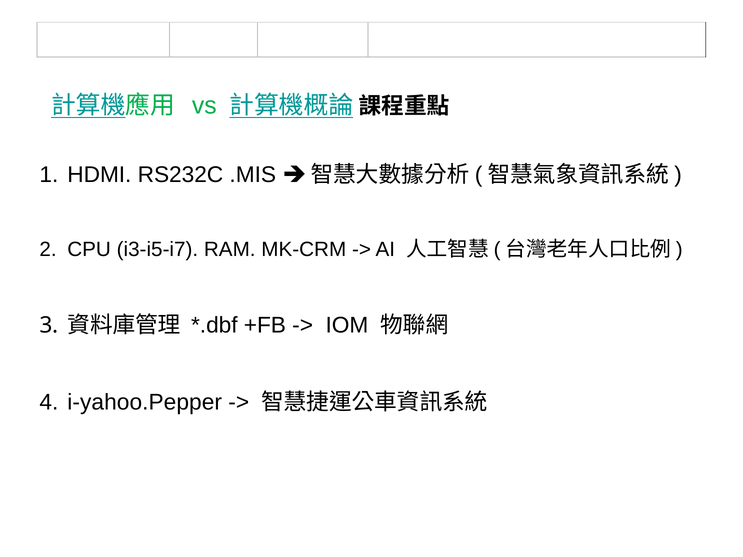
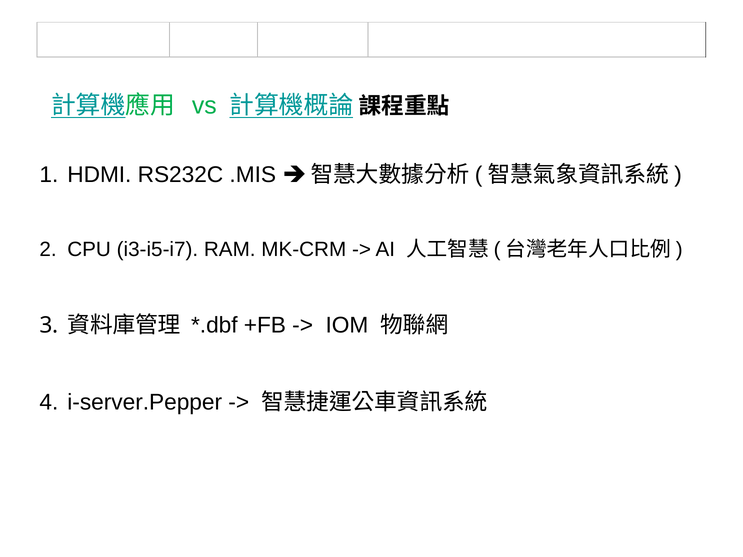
i-yahoo.Pepper: i-yahoo.Pepper -> i-server.Pepper
